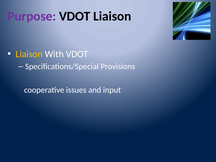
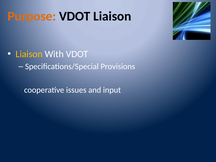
Purpose colour: purple -> orange
